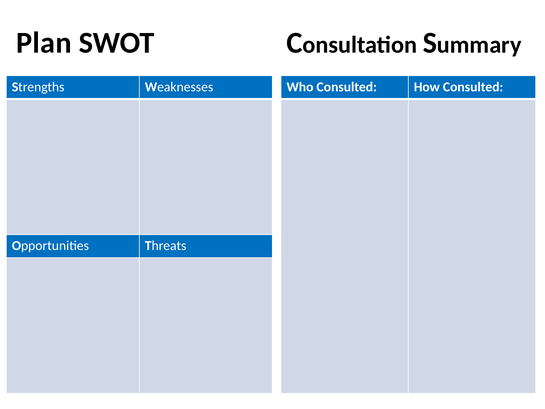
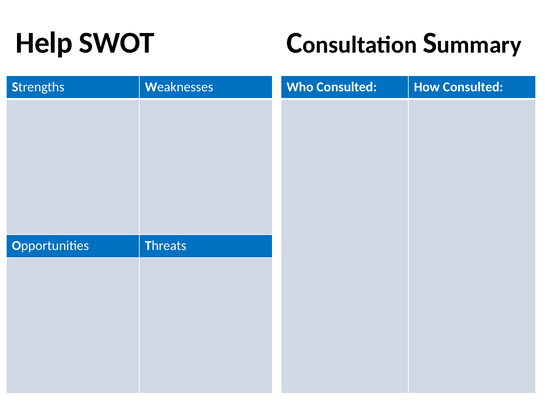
Plan: Plan -> Help
